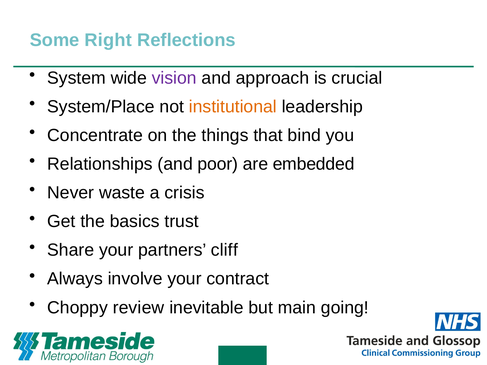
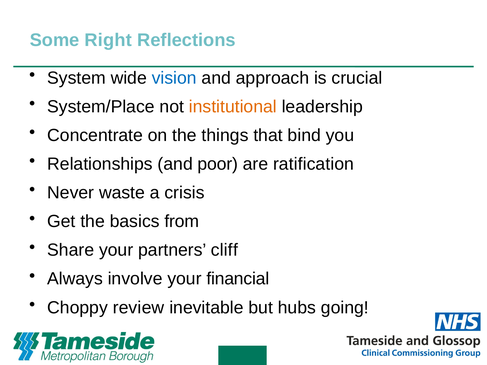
vision colour: purple -> blue
embedded: embedded -> ratification
trust: trust -> from
contract: contract -> financial
main: main -> hubs
